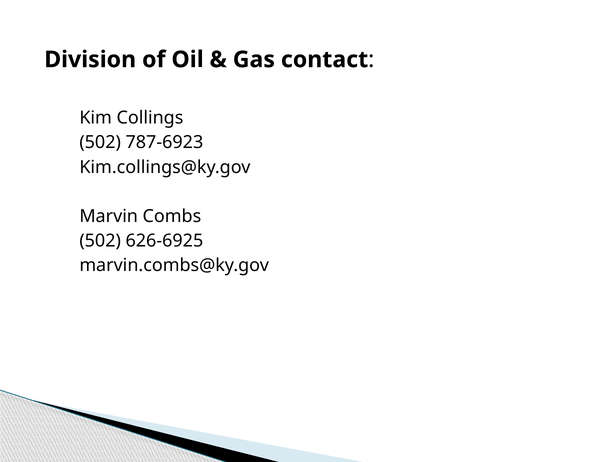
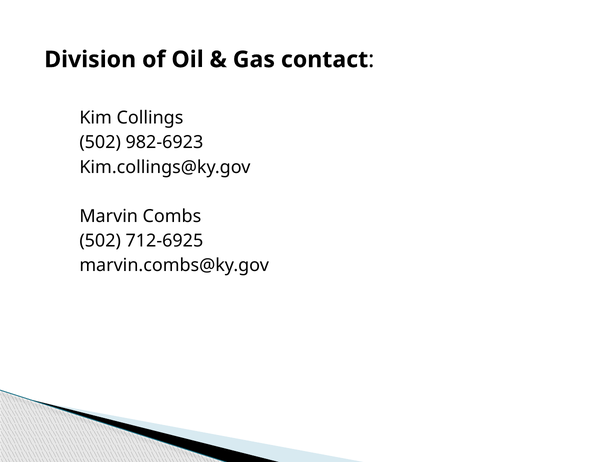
787-6923: 787-6923 -> 982-6923
626-6925: 626-6925 -> 712-6925
